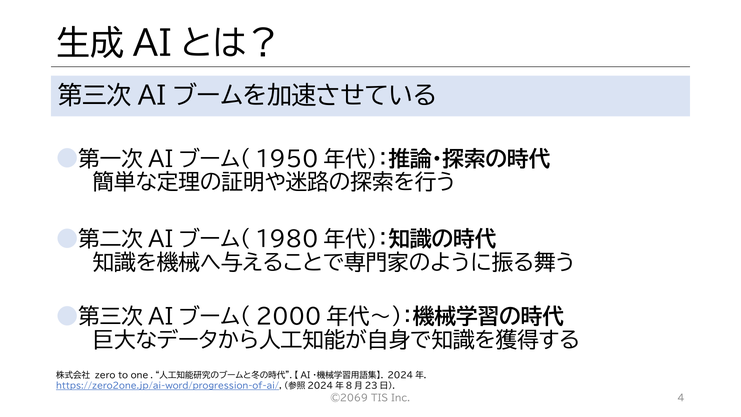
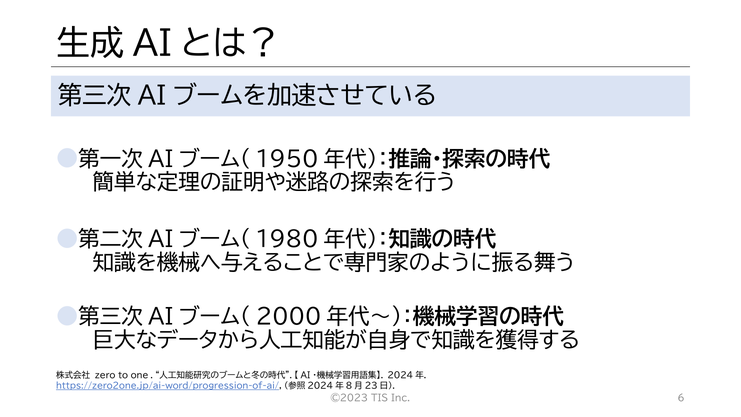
©2069: ©2069 -> ©2023
4: 4 -> 6
